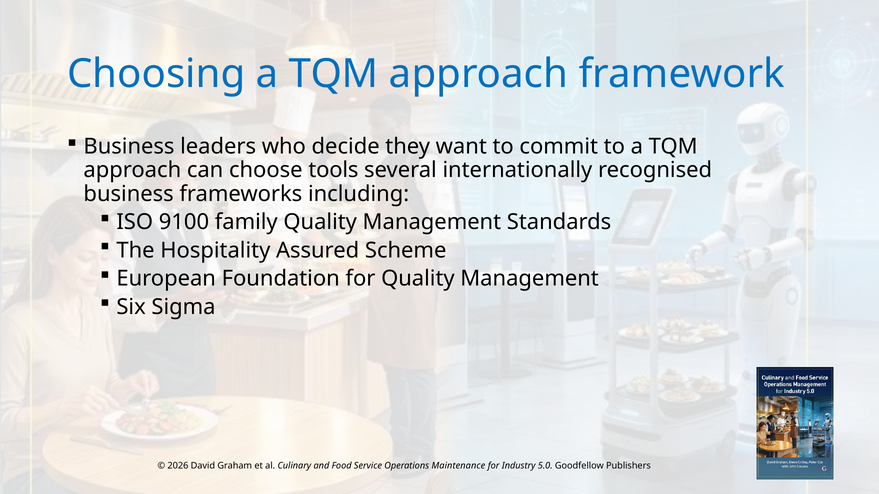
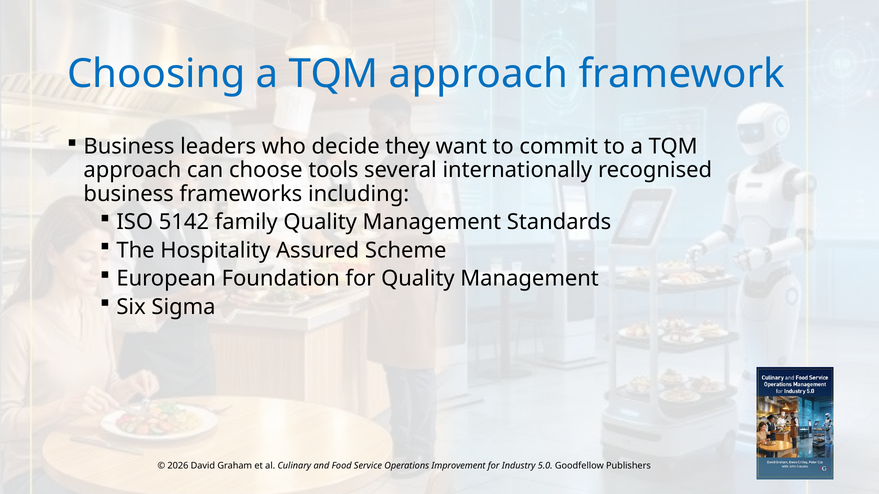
9100: 9100 -> 5142
Maintenance: Maintenance -> Improvement
